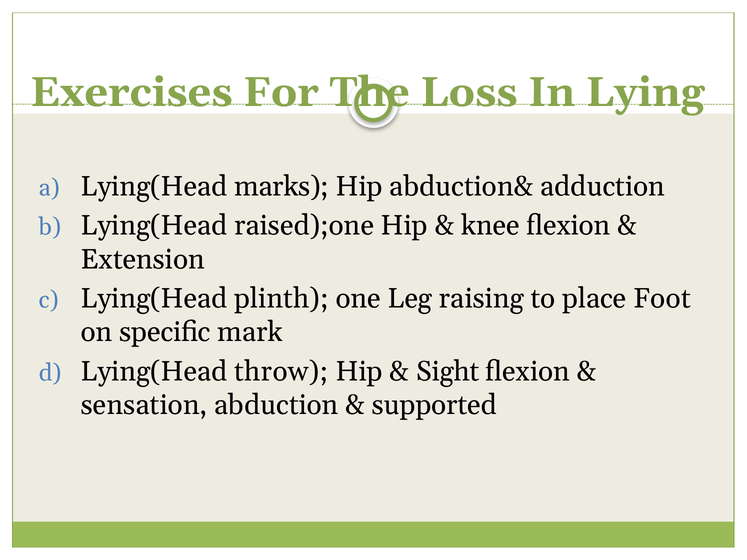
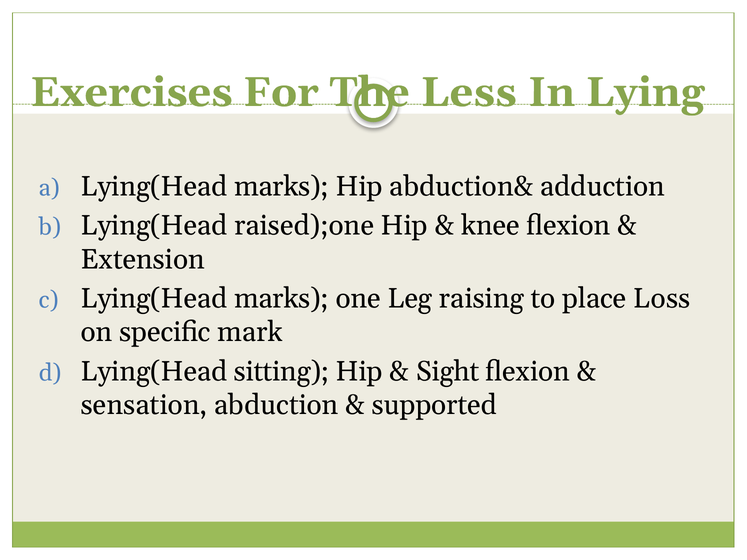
Loss: Loss -> Less
plinth at (281, 299): plinth -> marks
Foot: Foot -> Loss
throw: throw -> sitting
